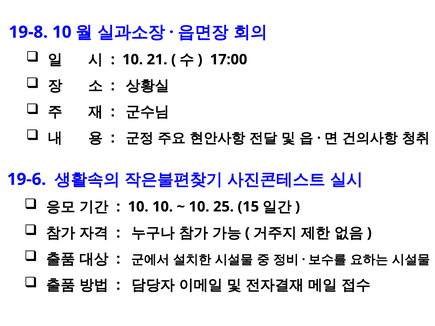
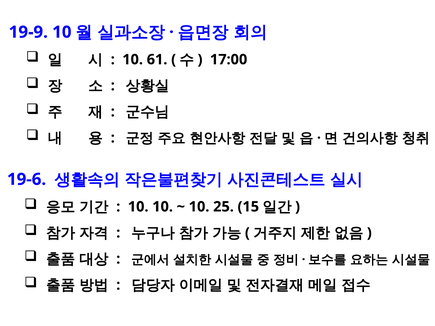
19-8: 19-8 -> 19-9
21: 21 -> 61
